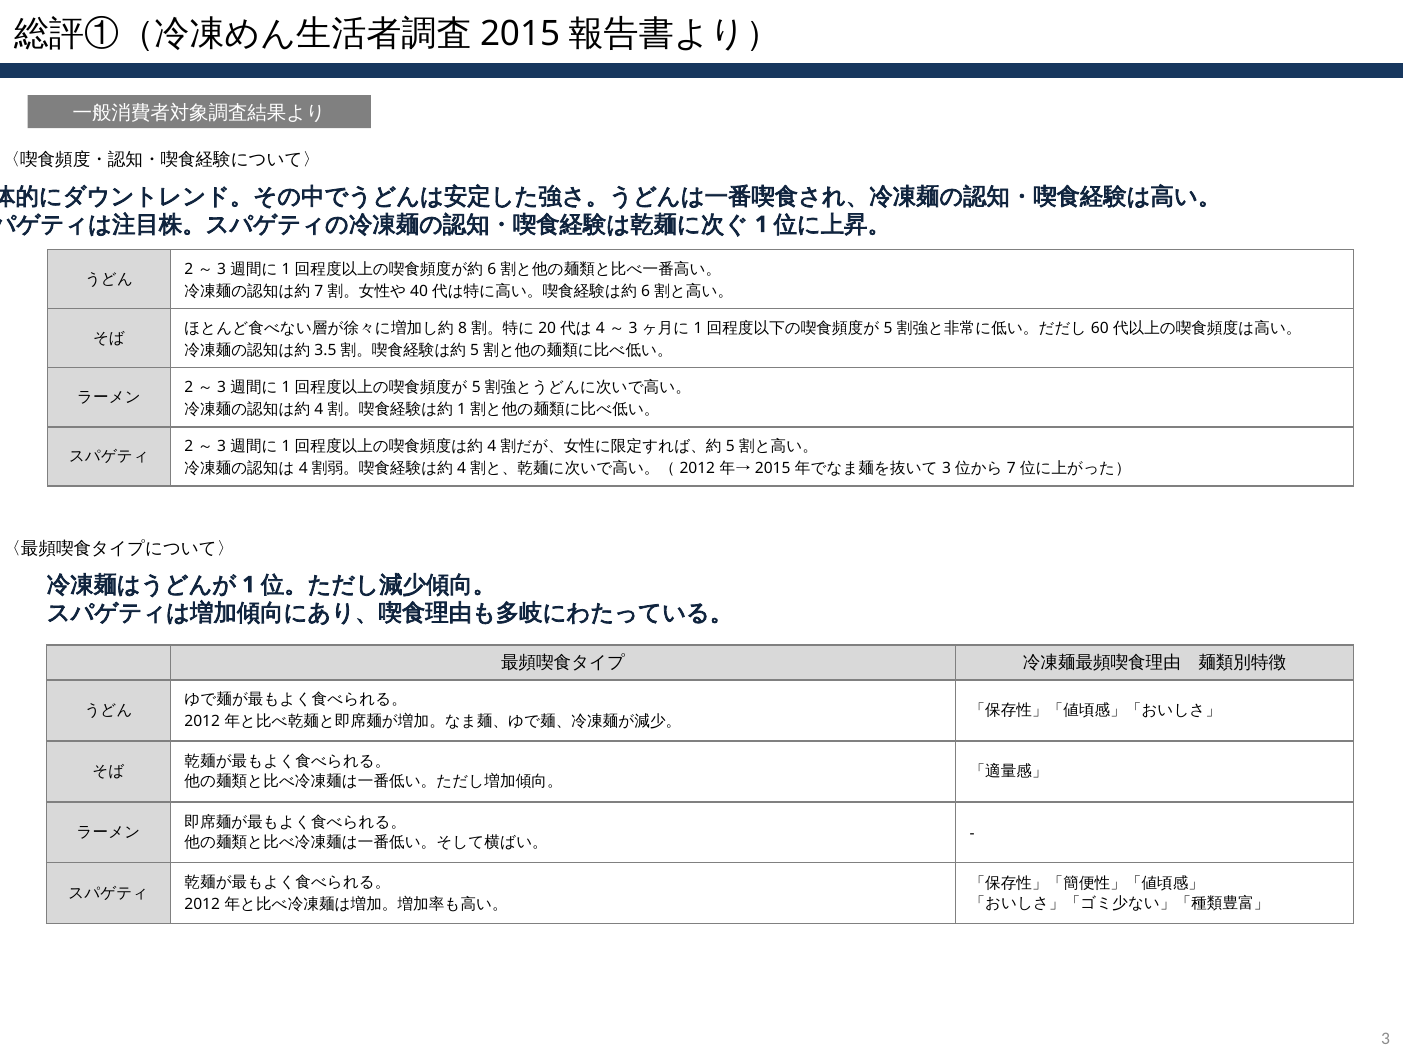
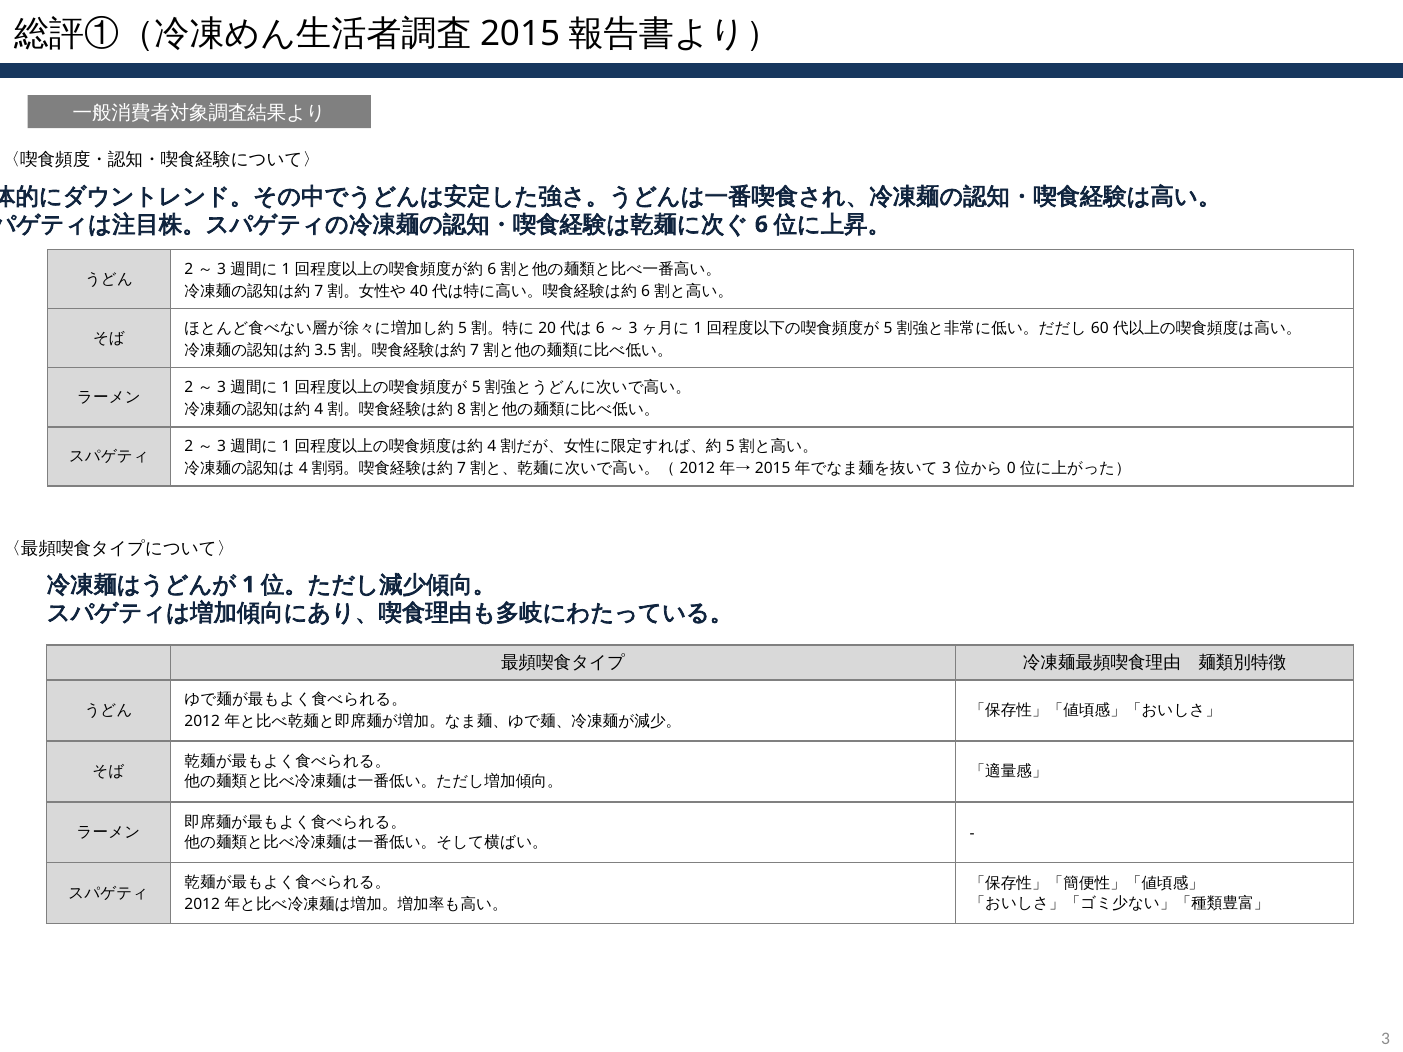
1 at (761, 225): 1 -> 6
8 at (463, 329): 8 -> 5
4 at (600, 329): 4 -> 6
5 at (475, 350): 5 -> 7
1 at (462, 409): 1 -> 8
4 at (462, 468): 4 -> 7
7 at (1011, 468): 7 -> 0
